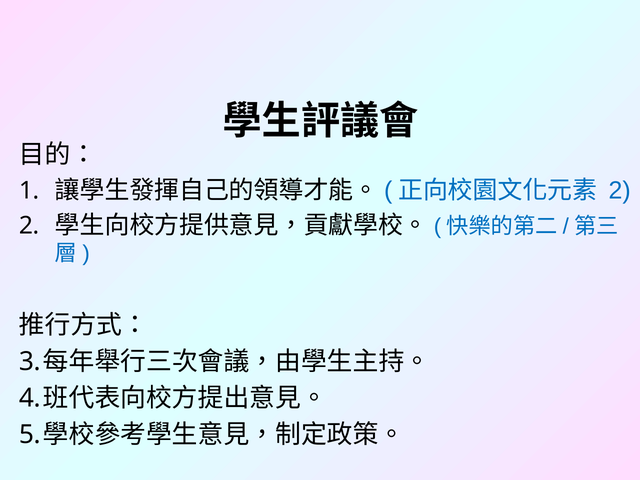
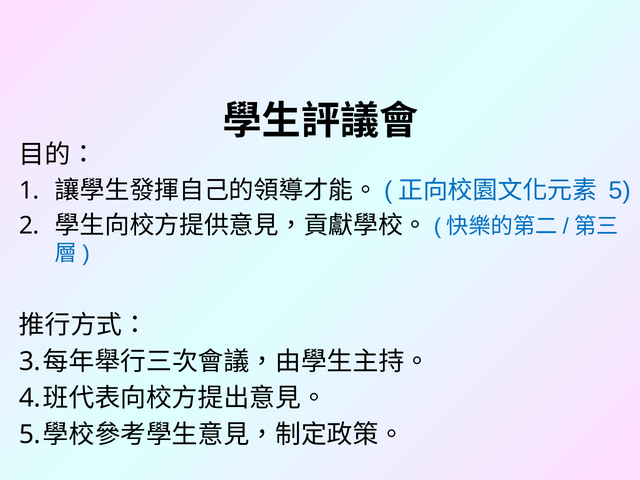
2 at (620, 190): 2 -> 5
